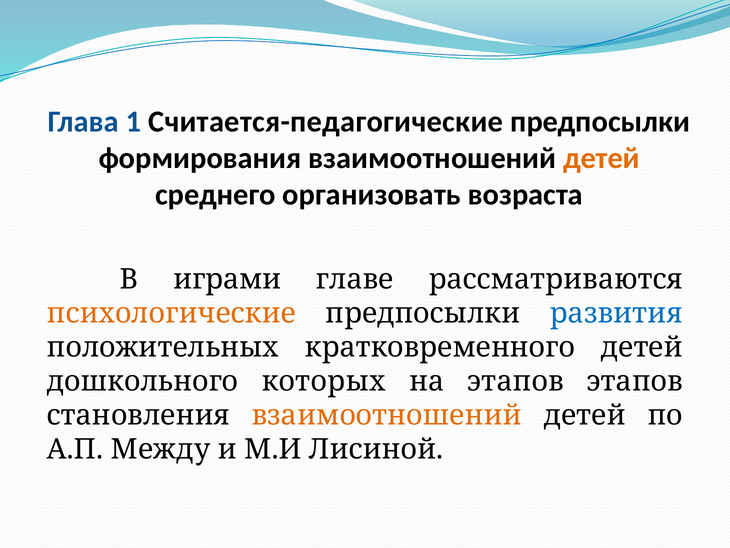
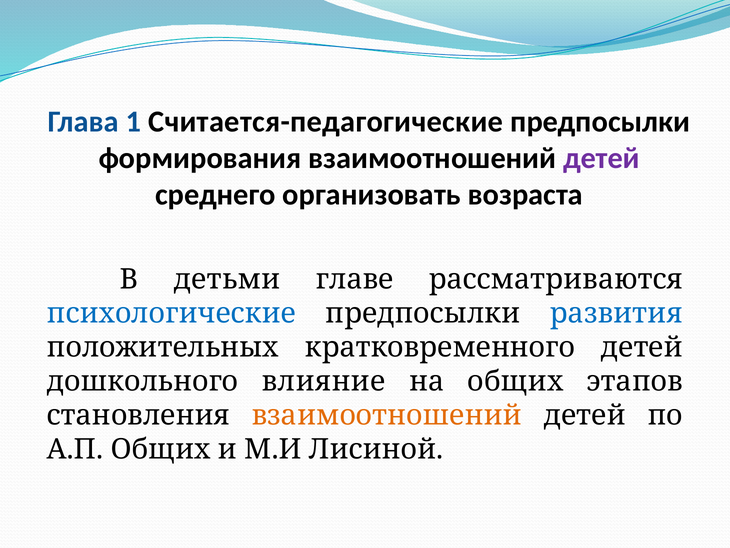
детей at (601, 158) colour: orange -> purple
играми: играми -> детьми
психологические colour: orange -> blue
которых: которых -> влияние
на этапов: этапов -> общих
А.П Между: Между -> Общих
